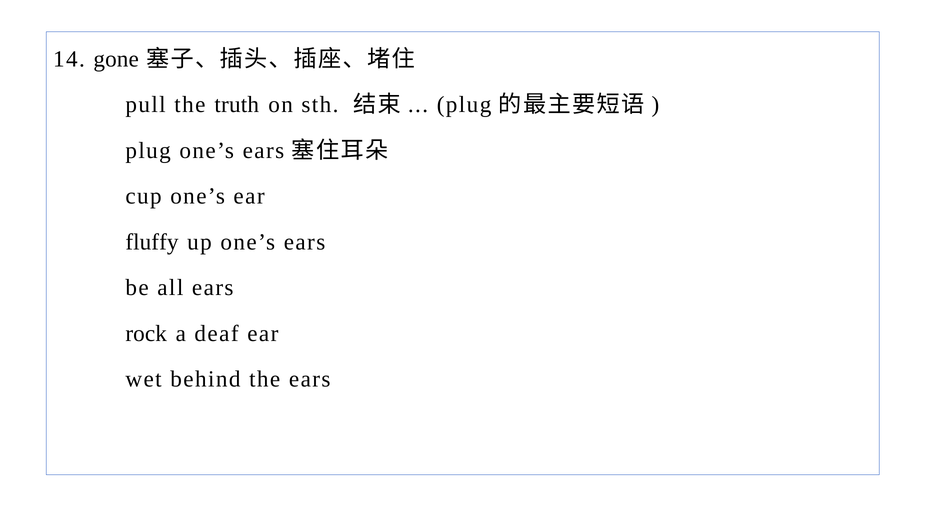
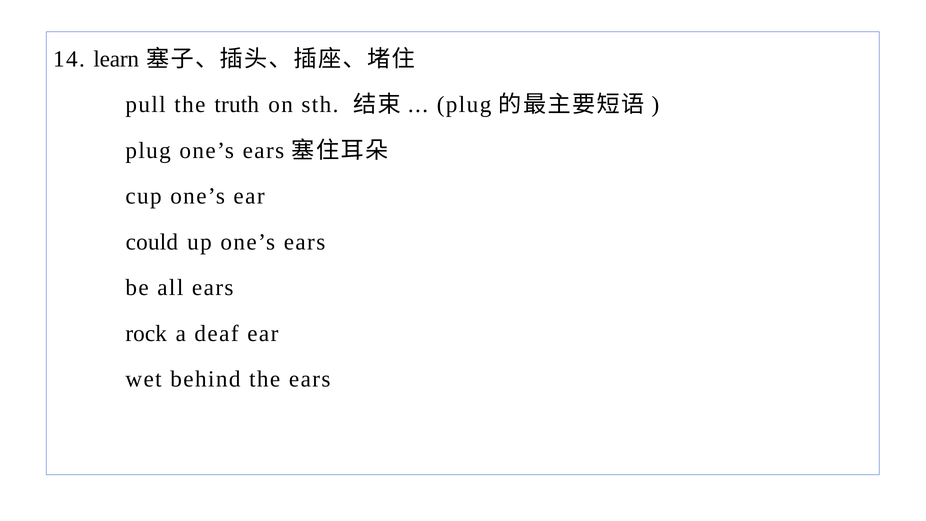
gone: gone -> learn
fluffy: fluffy -> could
